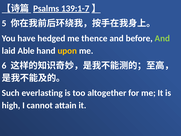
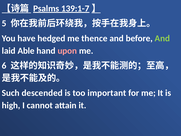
upon colour: yellow -> pink
everlasting: everlasting -> descended
altogether: altogether -> important
